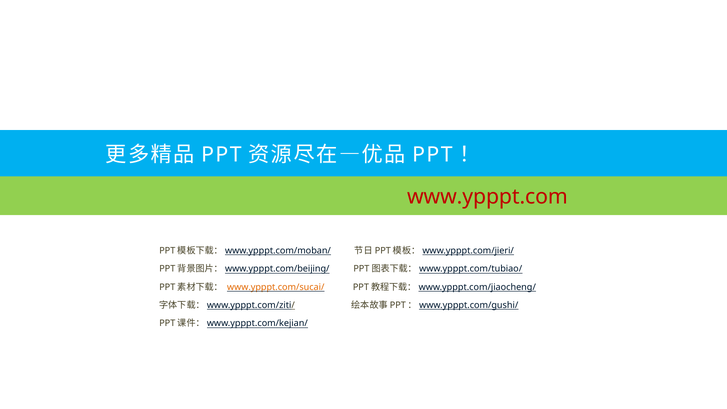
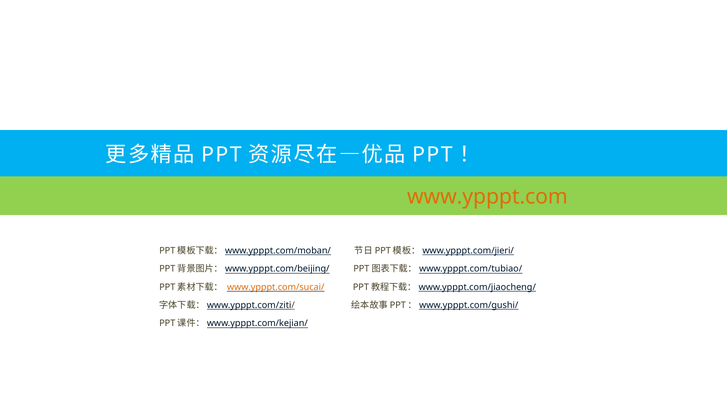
www.ypppt.com colour: red -> orange
